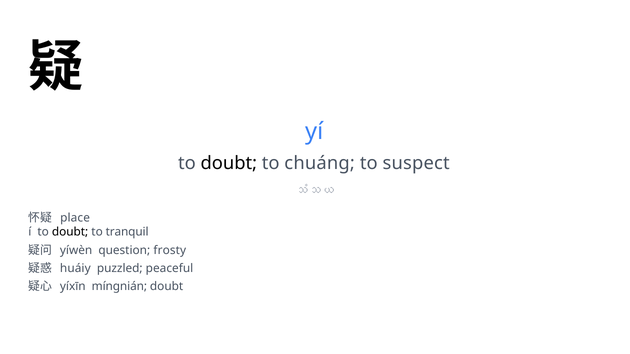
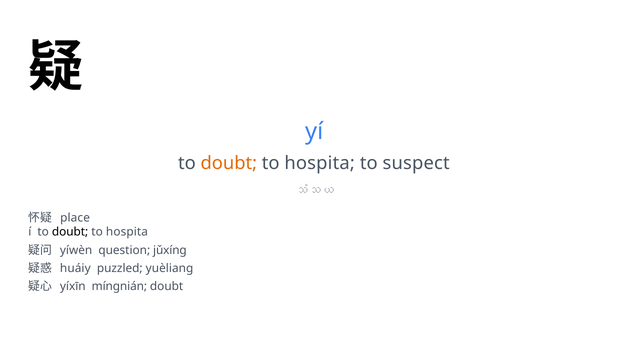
doubt at (229, 163) colour: black -> orange
chuáng at (320, 163): chuáng -> hospita
tranquil at (127, 232): tranquil -> hospita
frosty: frosty -> jǔxíng
peaceful: peaceful -> yuèliang
